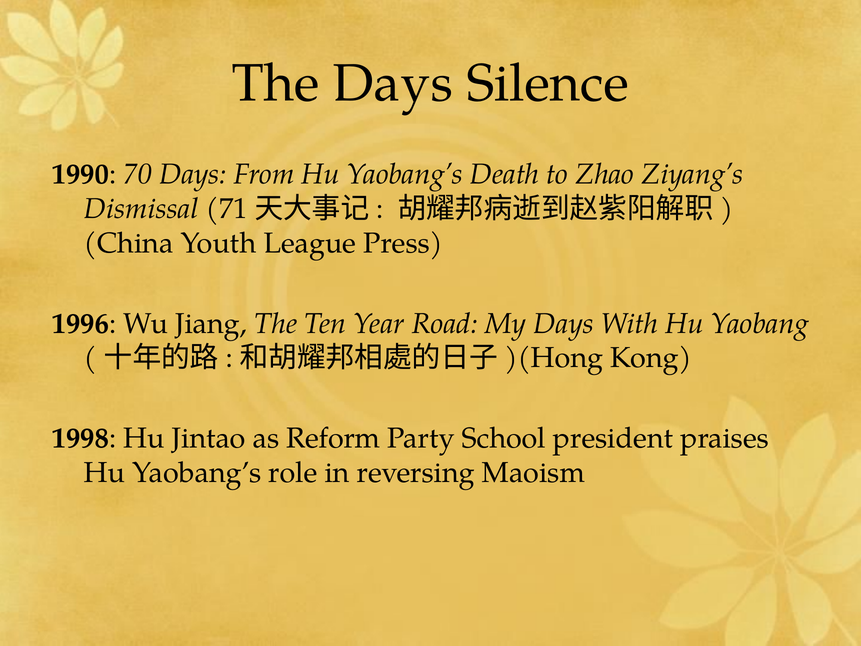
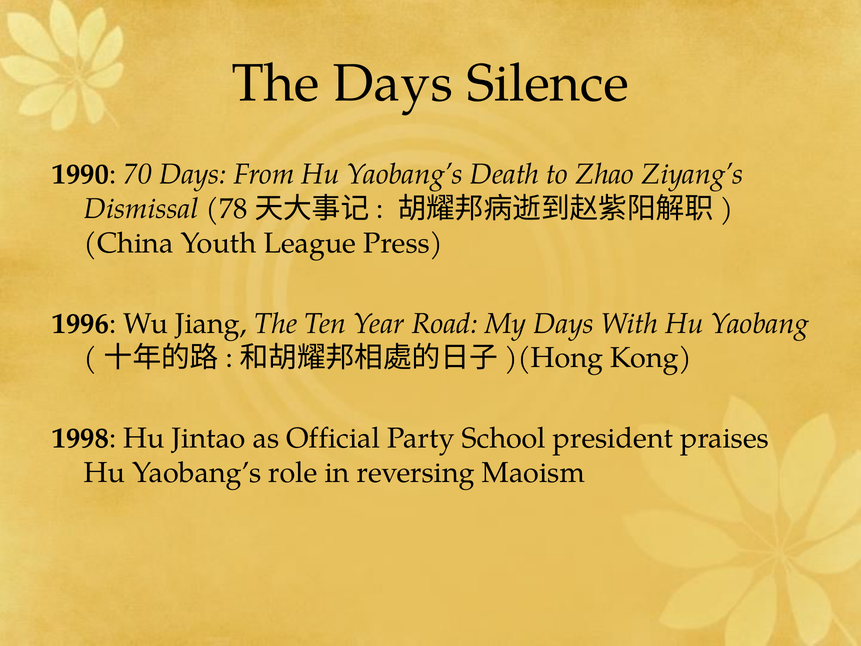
71: 71 -> 78
Reform: Reform -> Official
